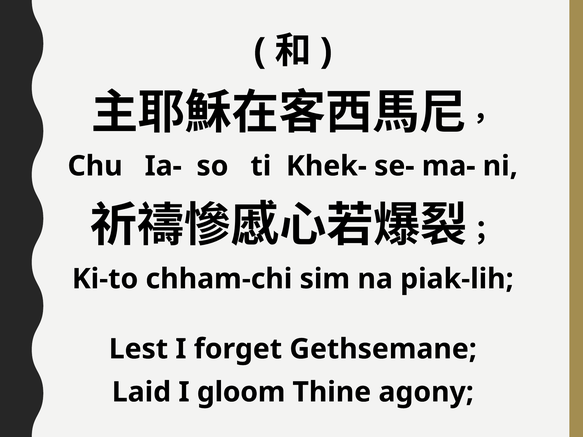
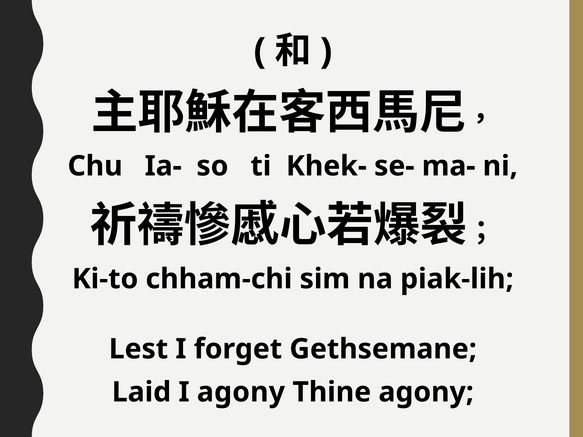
I gloom: gloom -> agony
